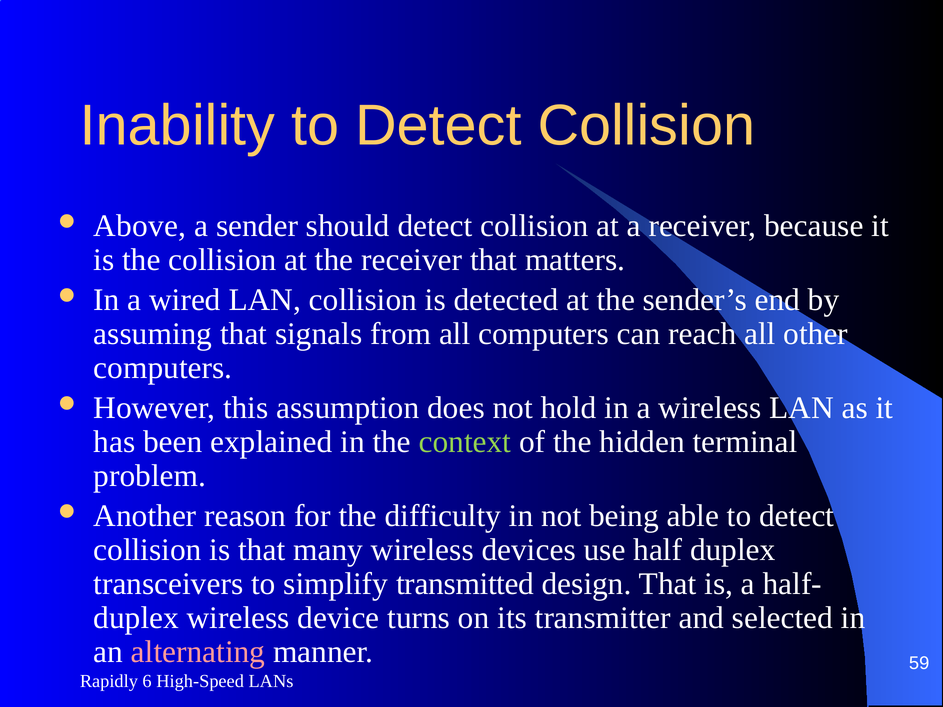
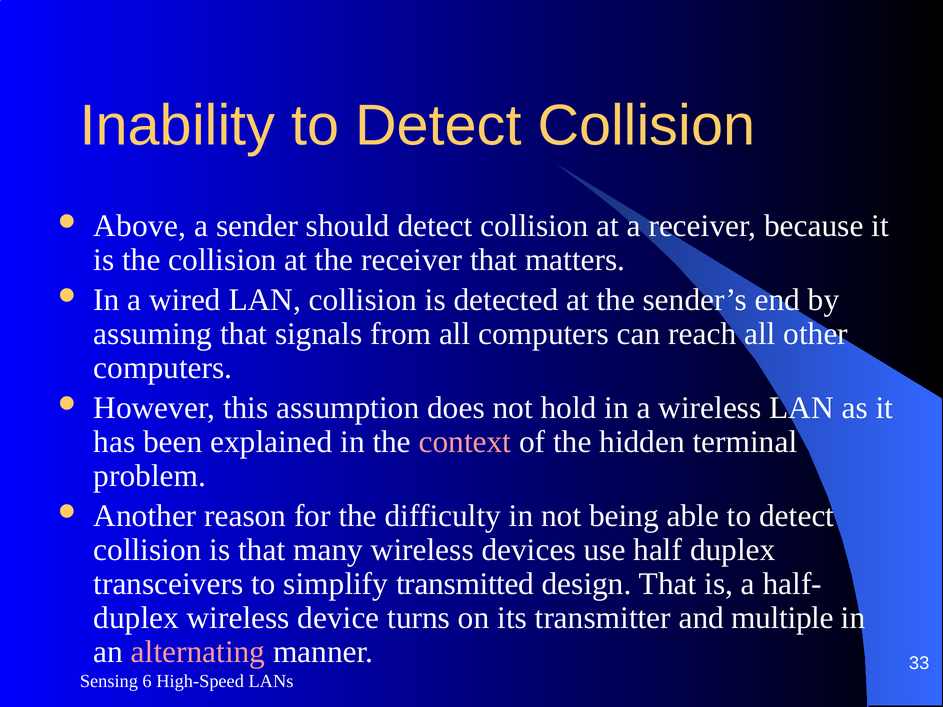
context colour: light green -> pink
selected: selected -> multiple
59: 59 -> 33
Rapidly: Rapidly -> Sensing
